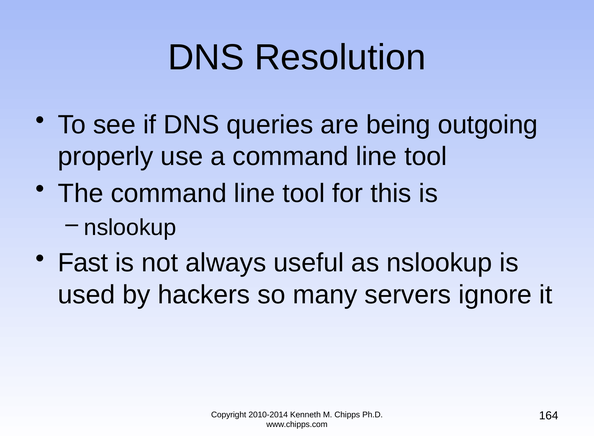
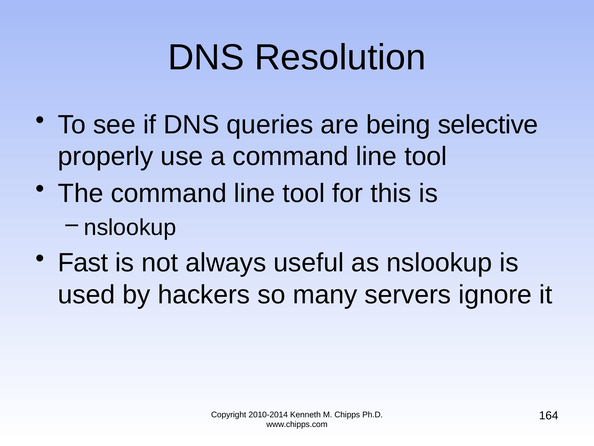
outgoing: outgoing -> selective
